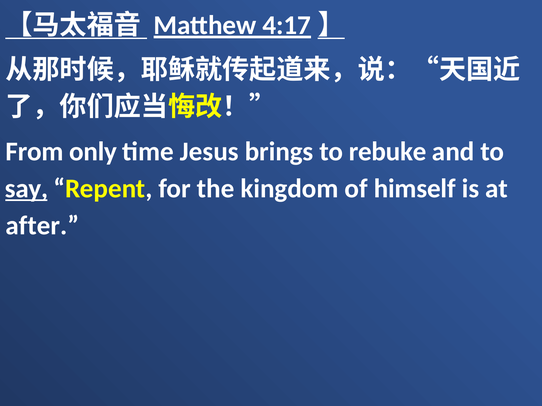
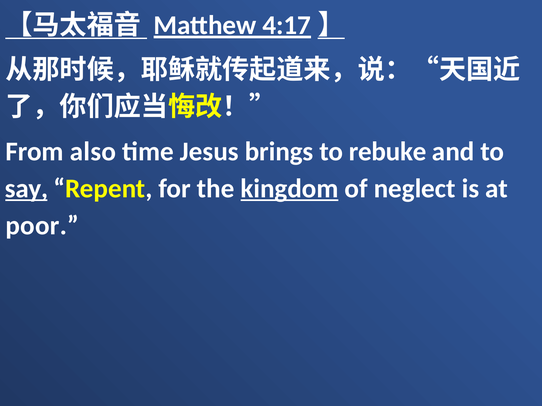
only: only -> also
kingdom underline: none -> present
himself: himself -> neglect
after: after -> poor
